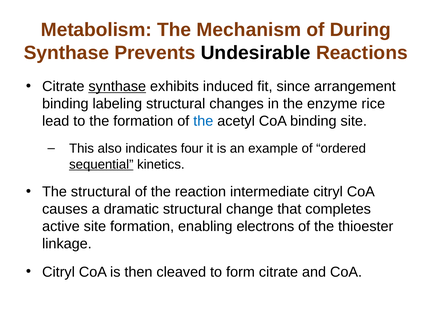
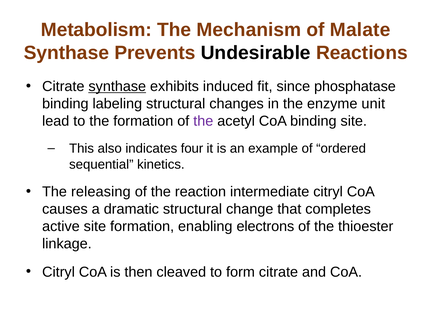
During: During -> Malate
arrangement: arrangement -> phosphatase
rice: rice -> unit
the at (203, 121) colour: blue -> purple
sequential underline: present -> none
The structural: structural -> releasing
